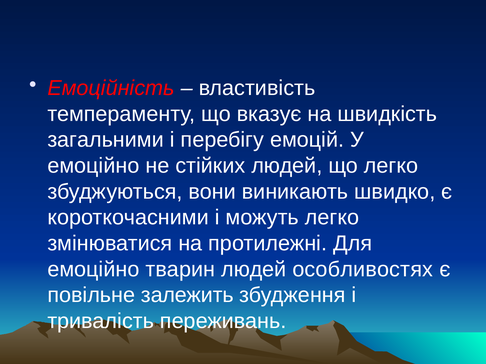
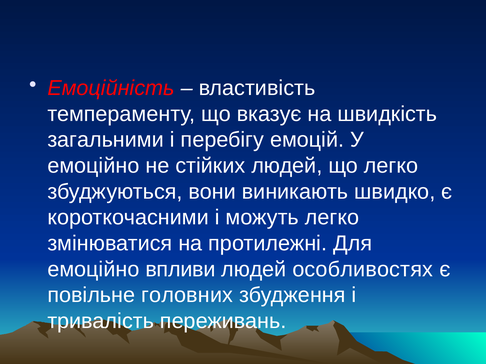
тварин: тварин -> впливи
залежить: залежить -> головних
